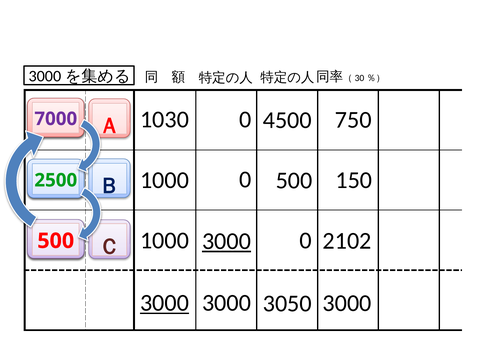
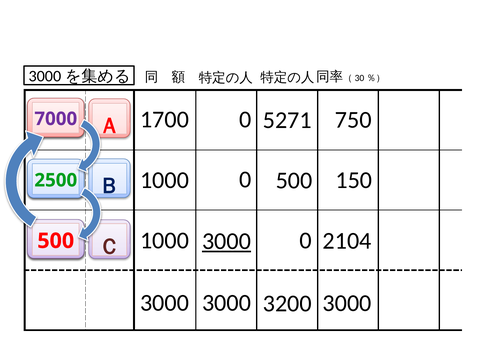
1030: 1030 -> 1700
4500: 4500 -> 5271
2102: 2102 -> 2104
3000 at (164, 302) underline: present -> none
3050: 3050 -> 3200
